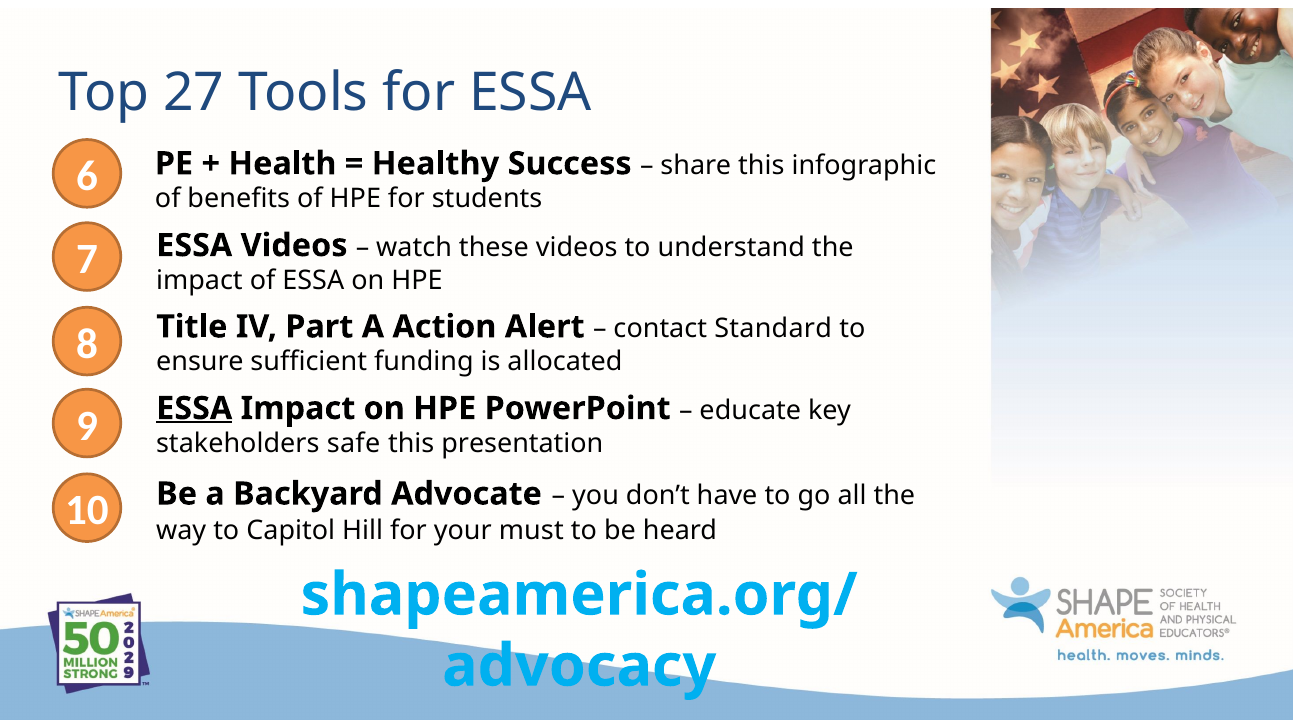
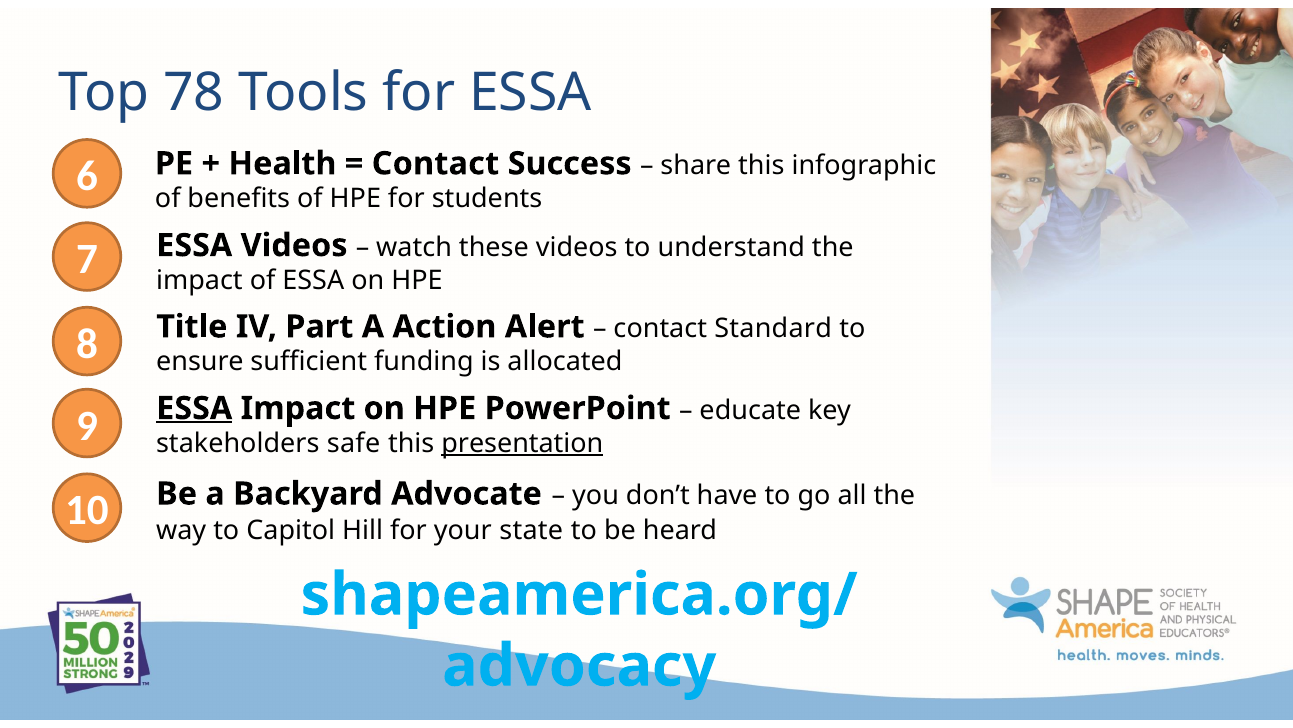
27: 27 -> 78
Healthy at (435, 164): Healthy -> Contact
presentation underline: none -> present
must: must -> state
